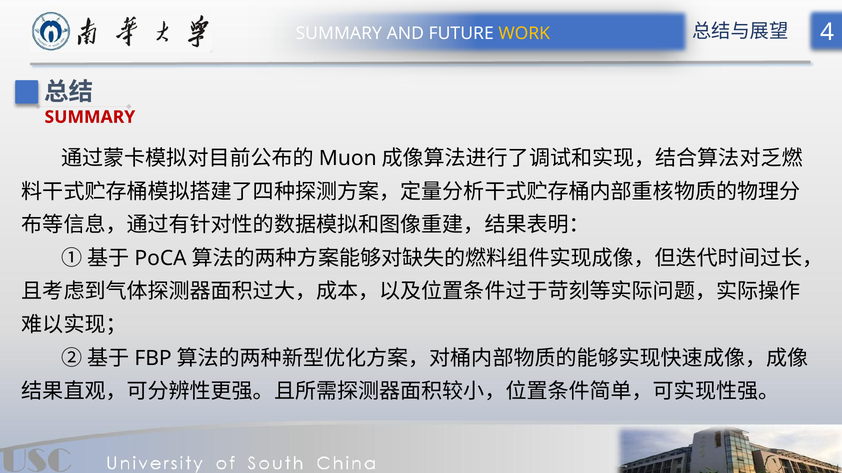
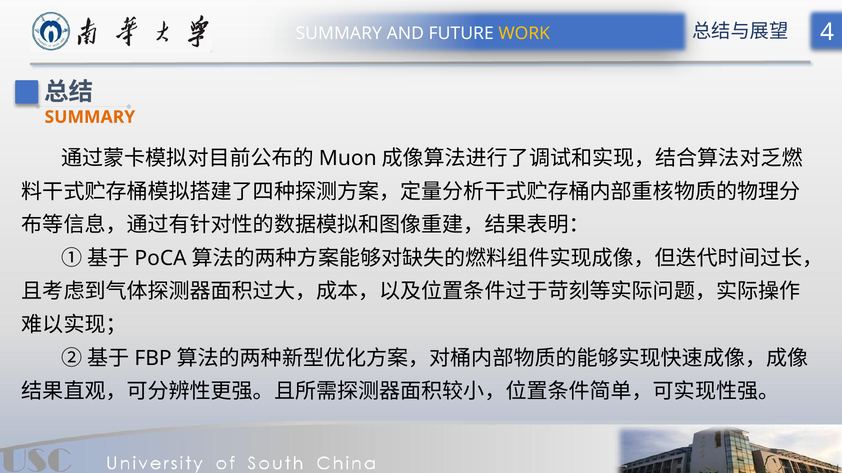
SUMMARY at (90, 117) colour: red -> orange
